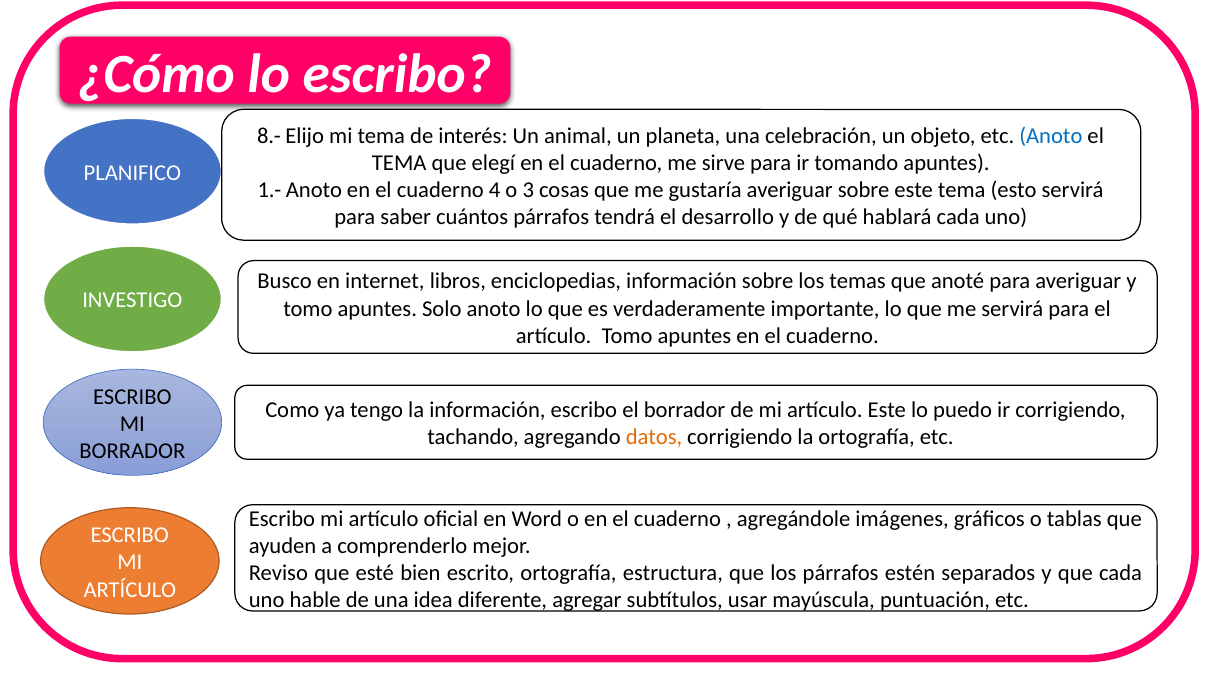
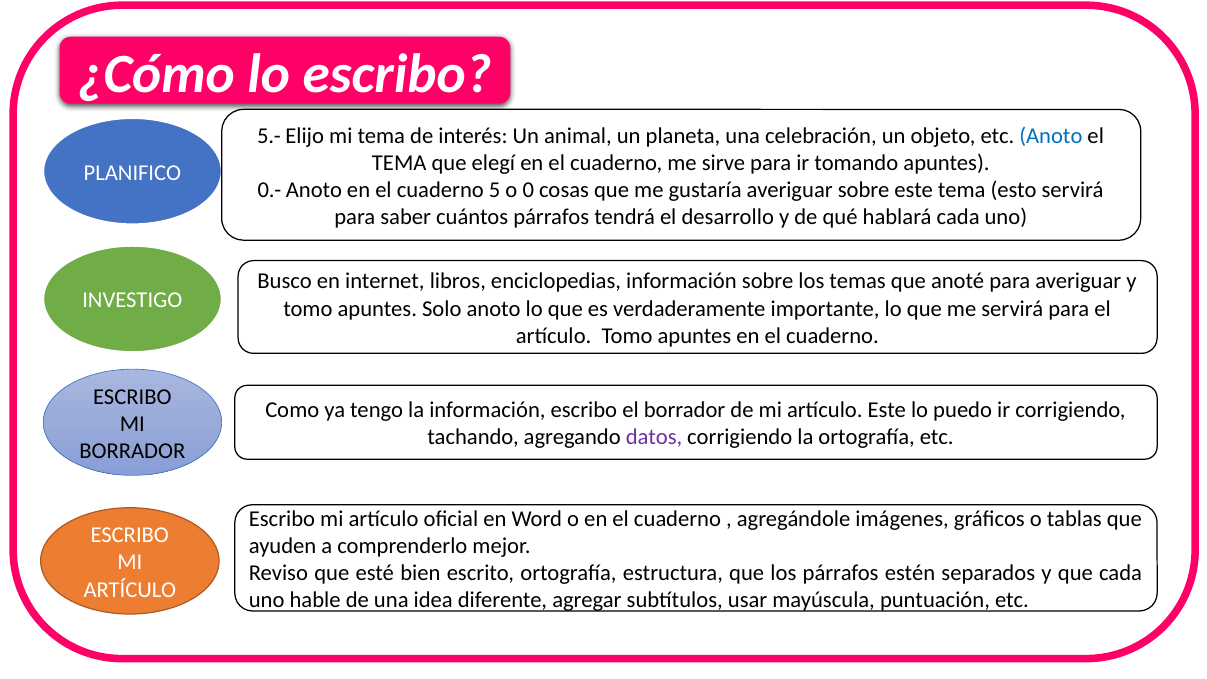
8.-: 8.- -> 5.-
1.-: 1.- -> 0.-
4: 4 -> 5
3: 3 -> 0
datos colour: orange -> purple
